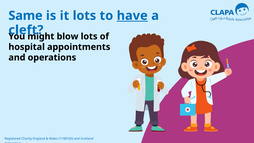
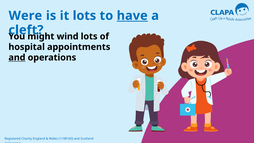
Same: Same -> Were
blow: blow -> wind
and at (17, 57) underline: none -> present
